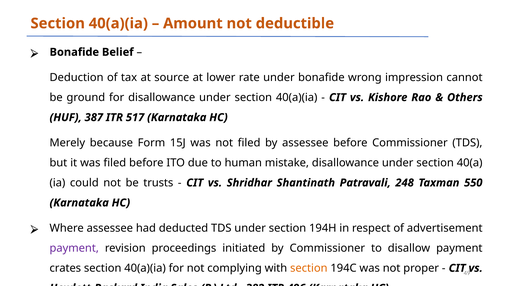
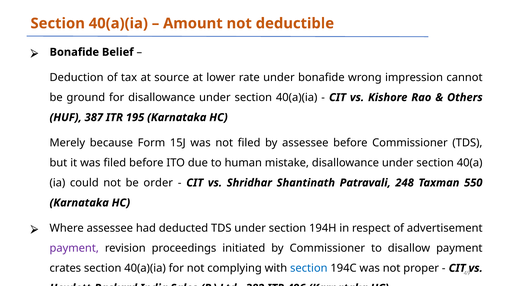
517: 517 -> 195
trusts: trusts -> order
section at (309, 268) colour: orange -> blue
